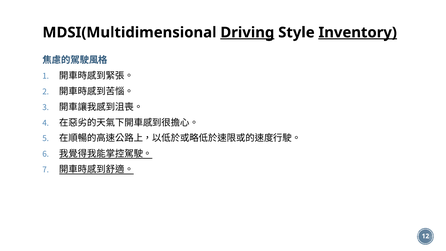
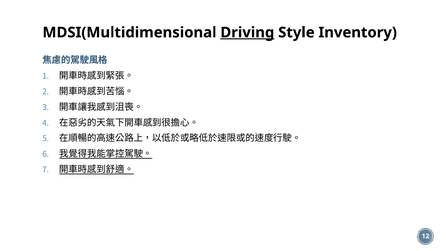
Inventory underline: present -> none
